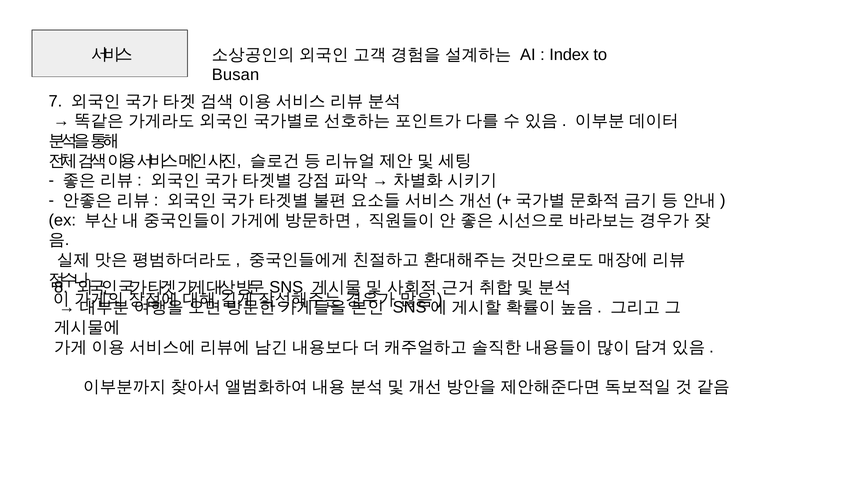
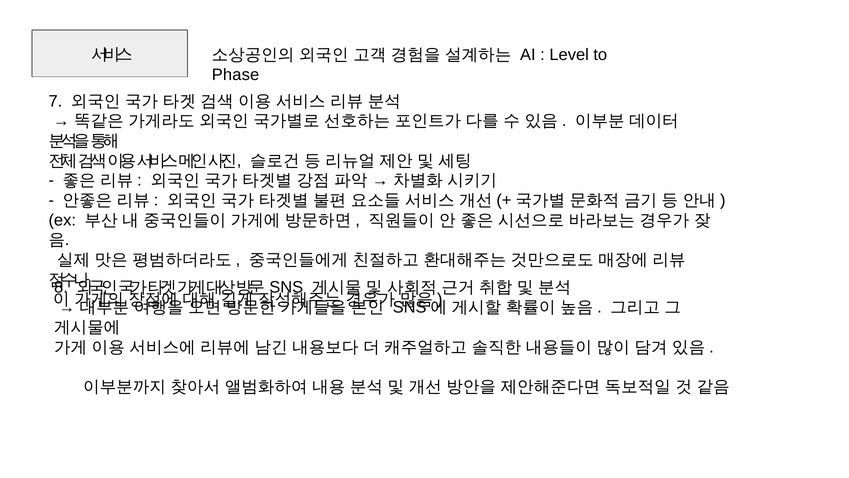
Index: Index -> Level
Busan: Busan -> Phase
